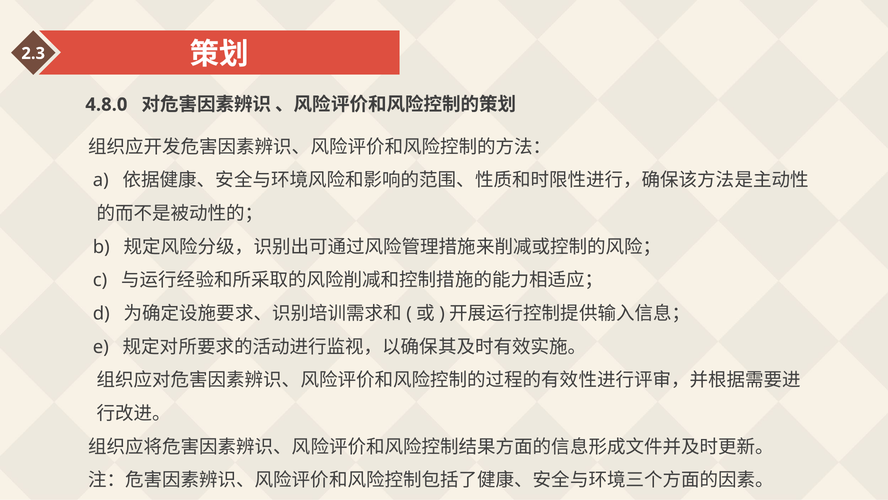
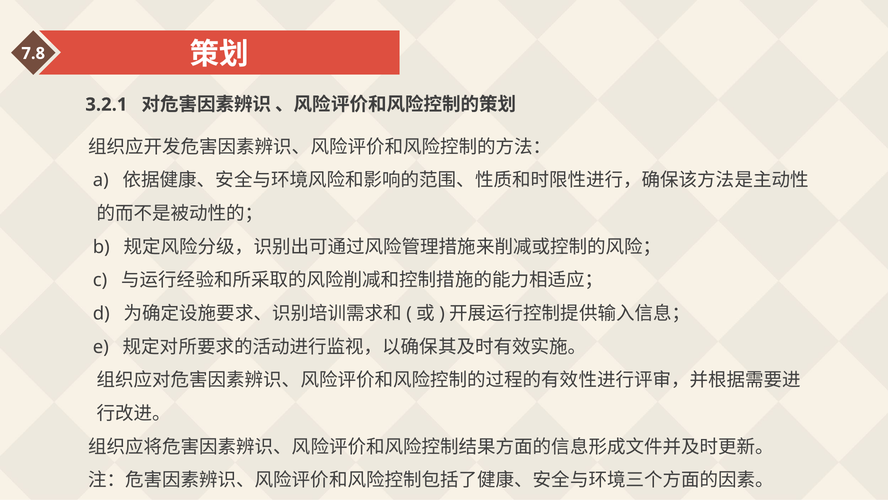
2.3: 2.3 -> 7.8
4.8.0: 4.8.0 -> 3.2.1
